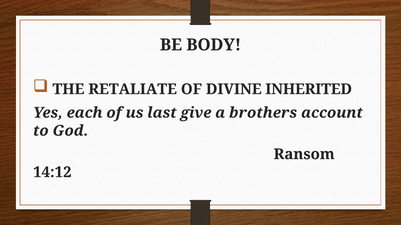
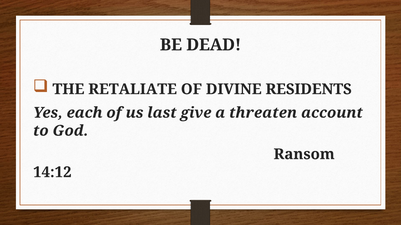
BODY: BODY -> DEAD
INHERITED: INHERITED -> RESIDENTS
brothers: brothers -> threaten
